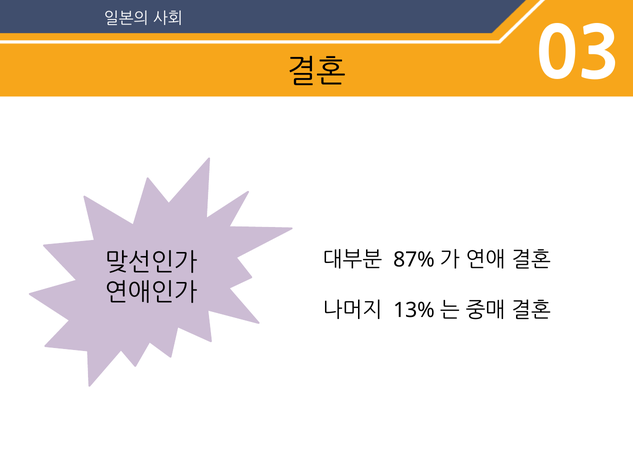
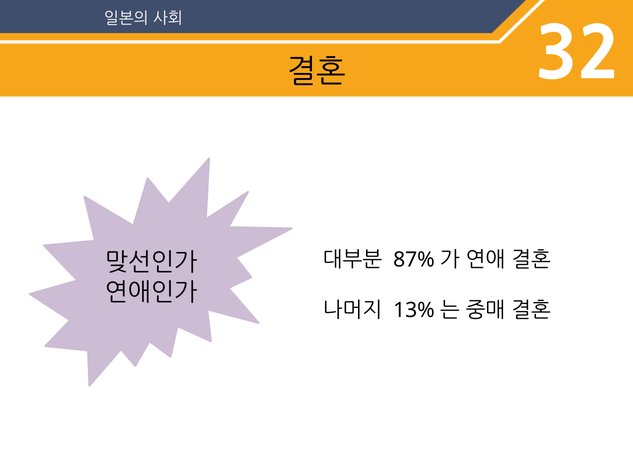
03: 03 -> 32
